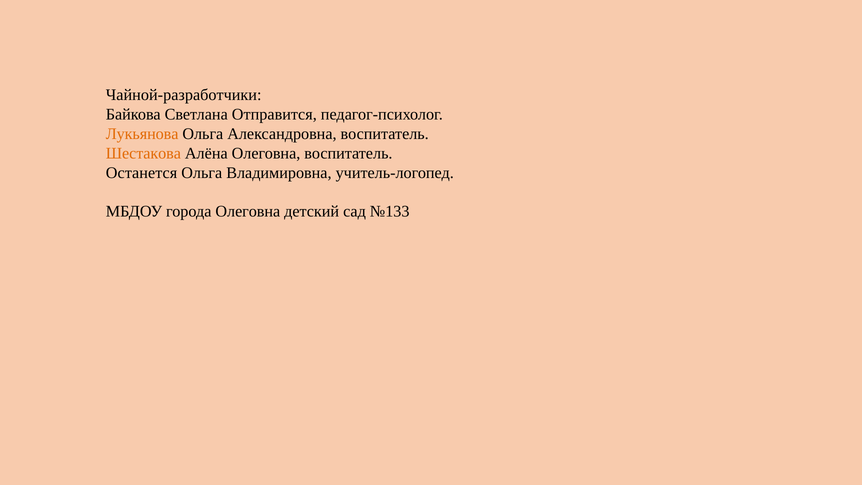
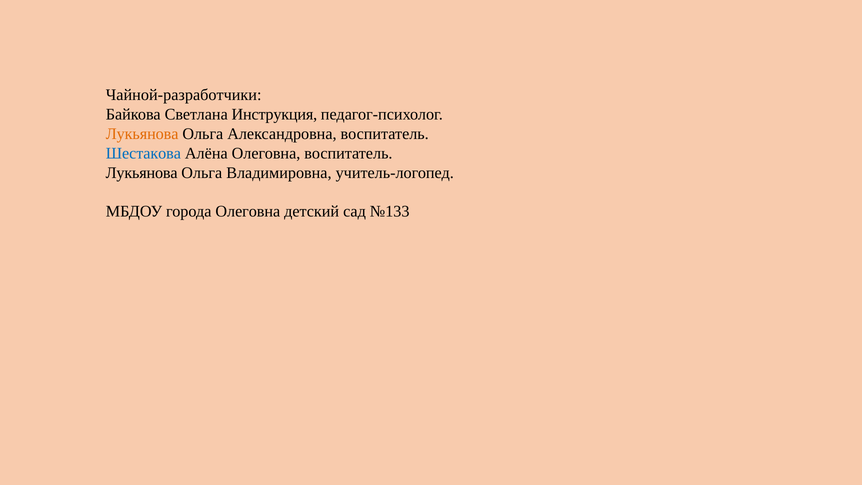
Отправится: Отправится -> Инструкция
Шестакова colour: orange -> blue
Останется at (142, 173): Останется -> Лукьянова
